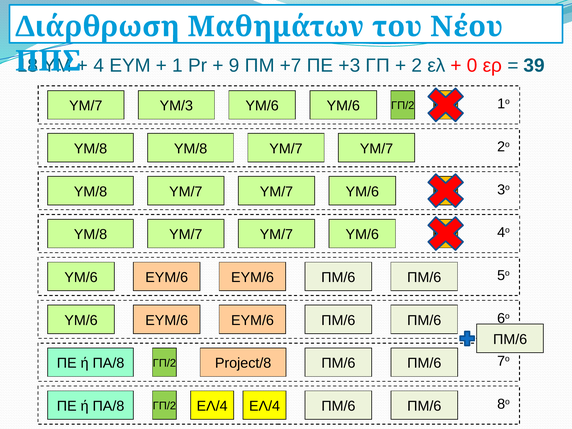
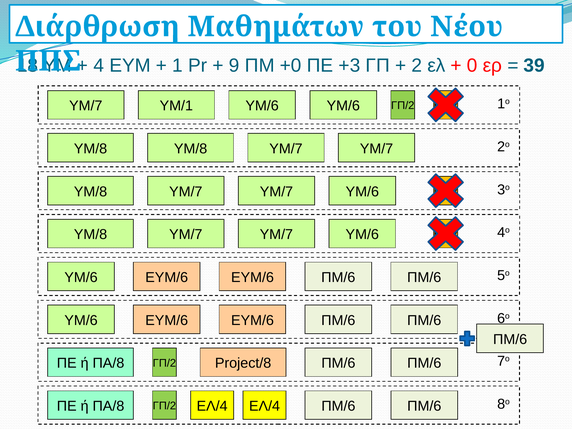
+7: +7 -> +0
ΥΜ/3: ΥΜ/3 -> ΥΜ/1
